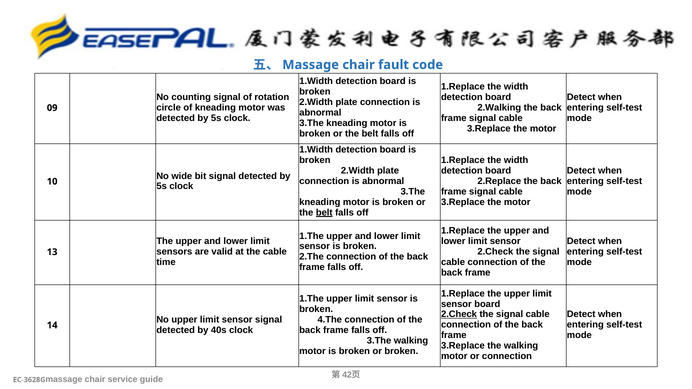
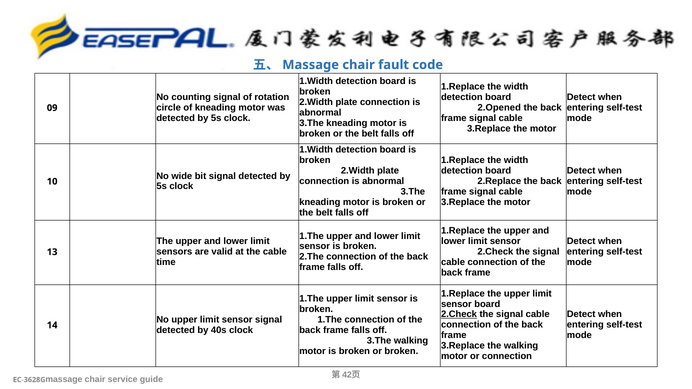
2.Walking: 2.Walking -> 2.Opened
belt at (324, 213) underline: present -> none
4.The at (330, 320): 4.The -> 1.The
